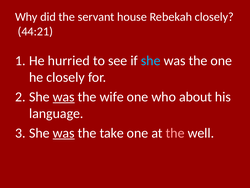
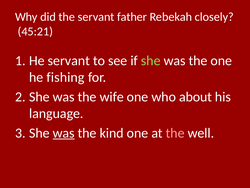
house: house -> father
44:21: 44:21 -> 45:21
He hurried: hurried -> servant
she at (151, 61) colour: light blue -> light green
he closely: closely -> fishing
was at (64, 97) underline: present -> none
take: take -> kind
